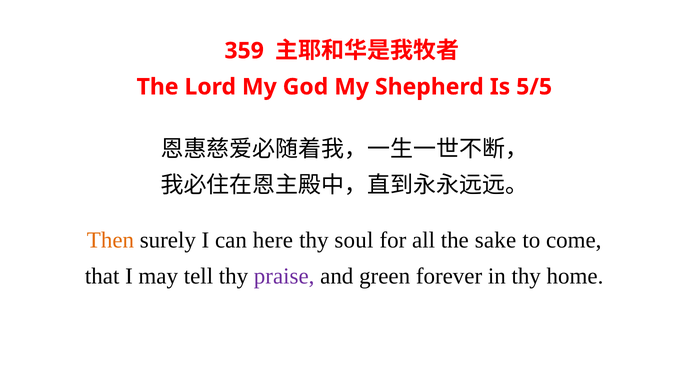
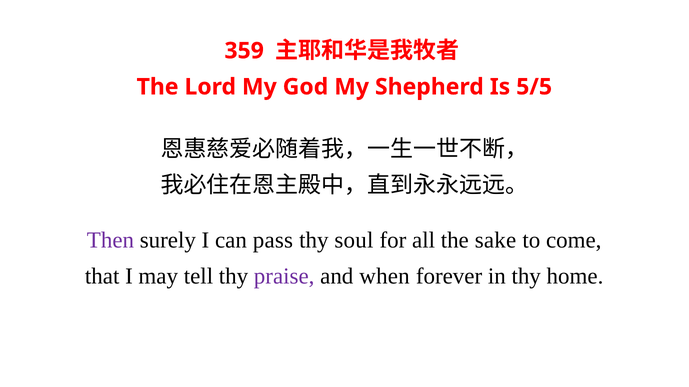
Then colour: orange -> purple
here: here -> pass
green: green -> when
